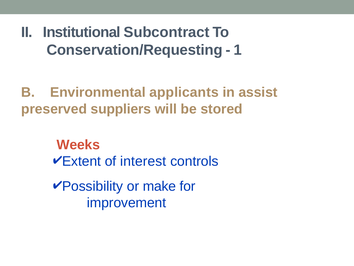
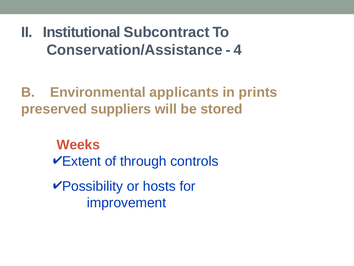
Conservation/Requesting: Conservation/Requesting -> Conservation/Assistance
1: 1 -> 4
assist: assist -> prints
interest: interest -> through
make: make -> hosts
